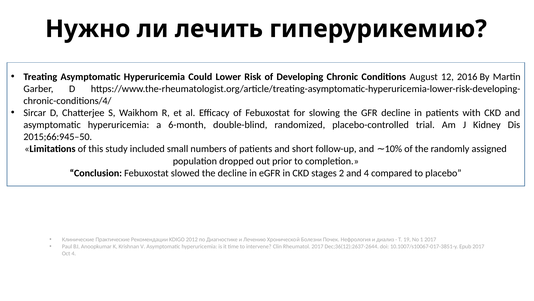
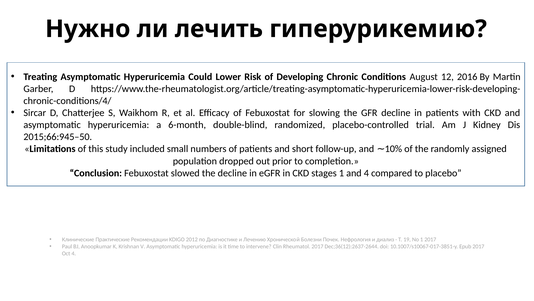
stages 2: 2 -> 1
